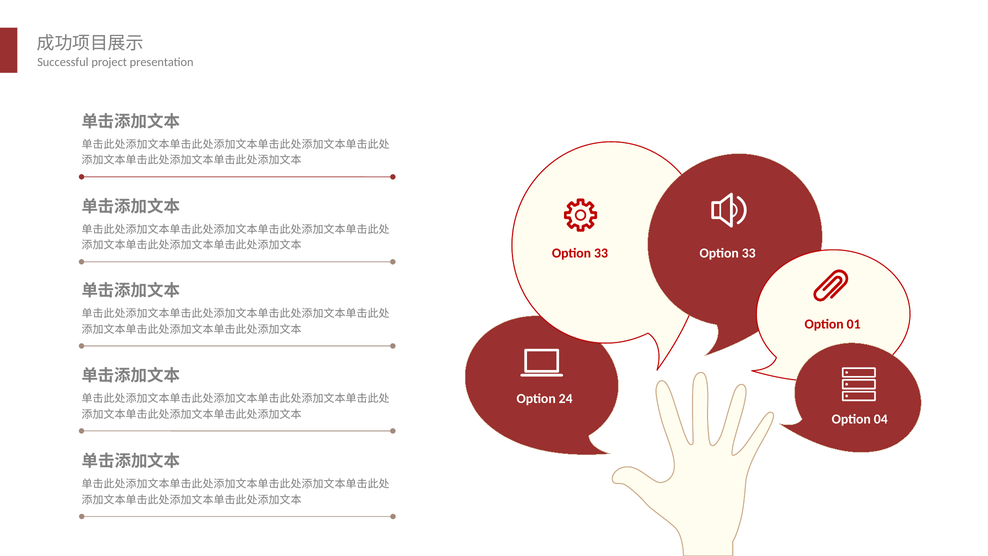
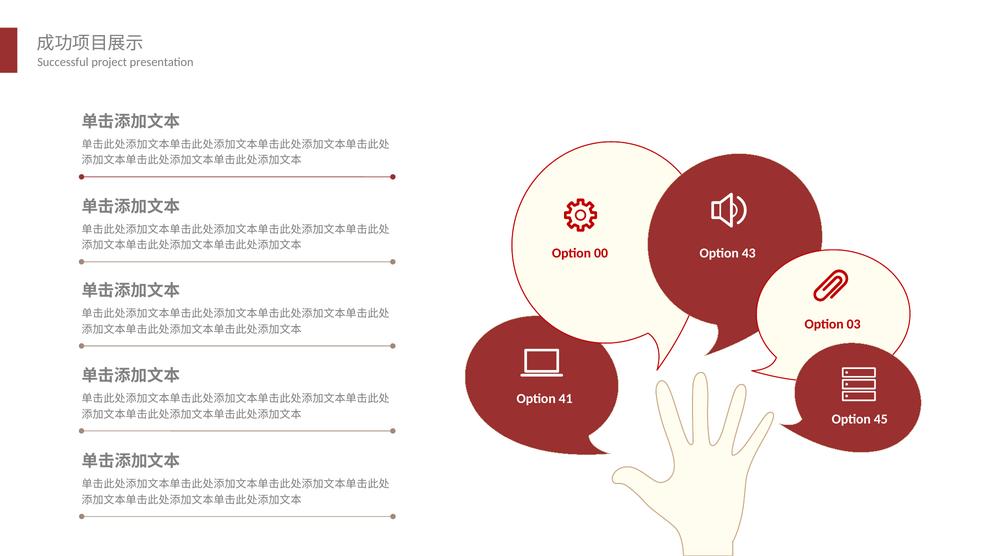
33 at (601, 253): 33 -> 00
33 at (749, 253): 33 -> 43
01: 01 -> 03
24: 24 -> 41
04: 04 -> 45
